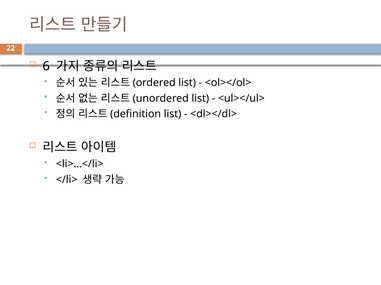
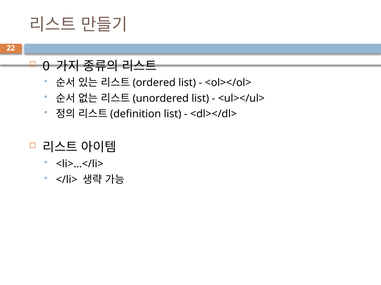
6: 6 -> 0
